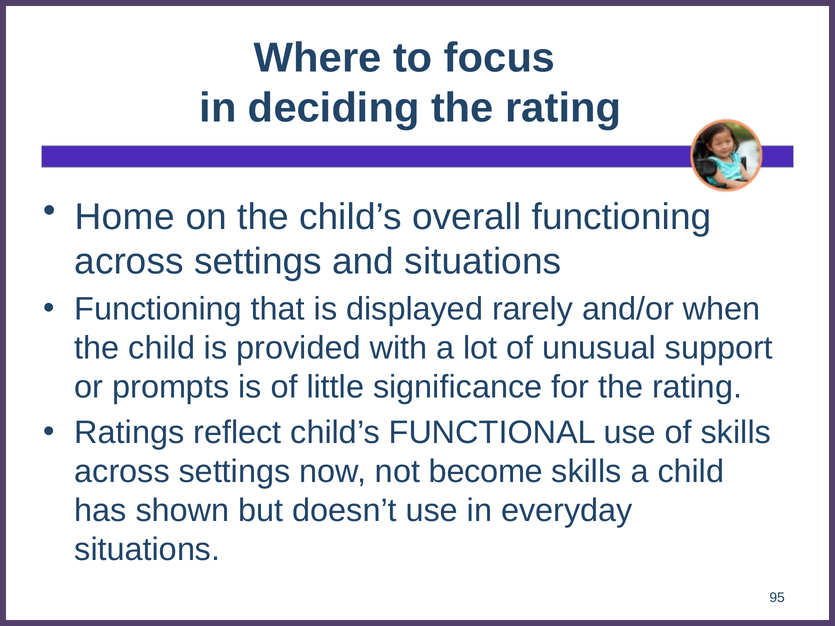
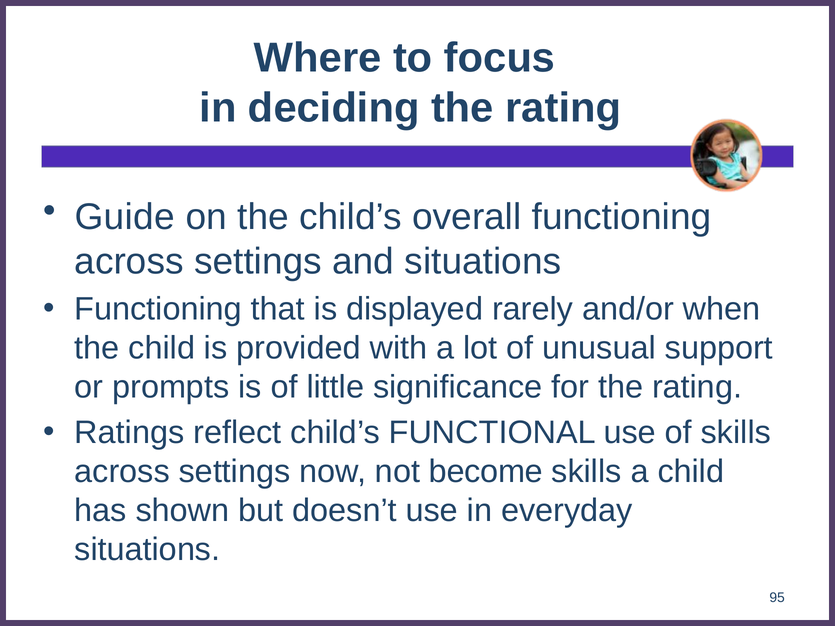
Home: Home -> Guide
